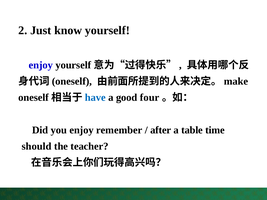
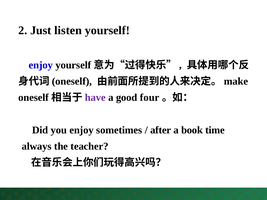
know: know -> listen
have colour: blue -> purple
remember: remember -> sometimes
table: table -> book
should: should -> always
